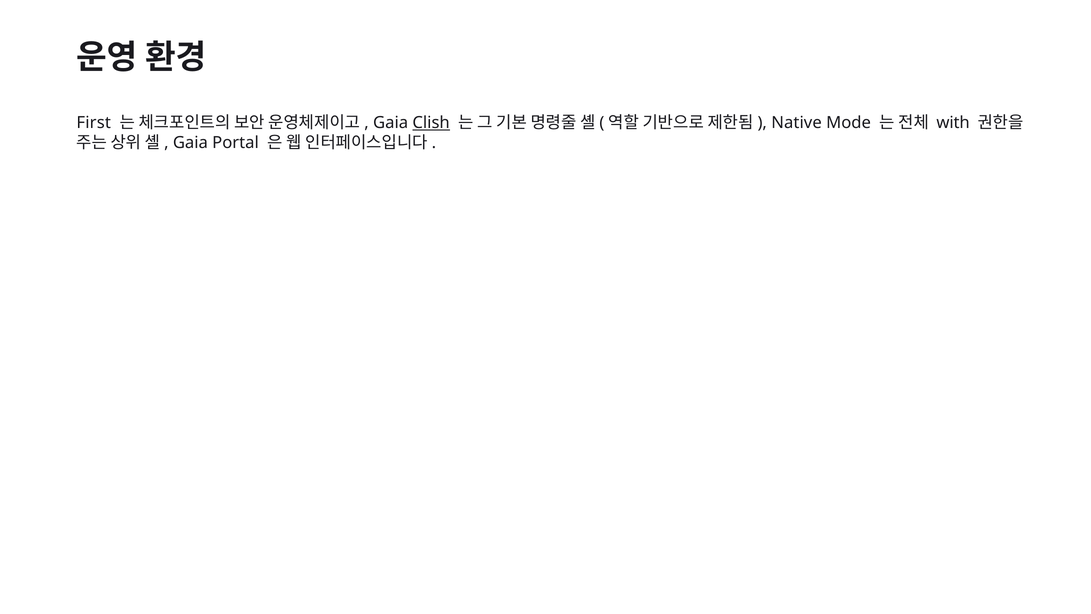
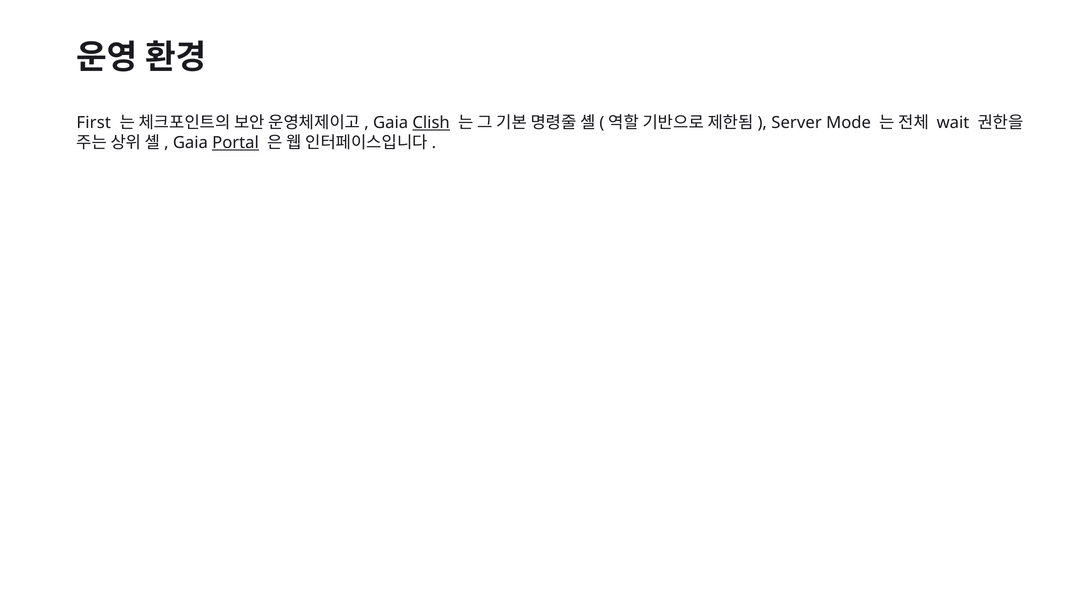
Native: Native -> Server
with: with -> wait
Portal underline: none -> present
